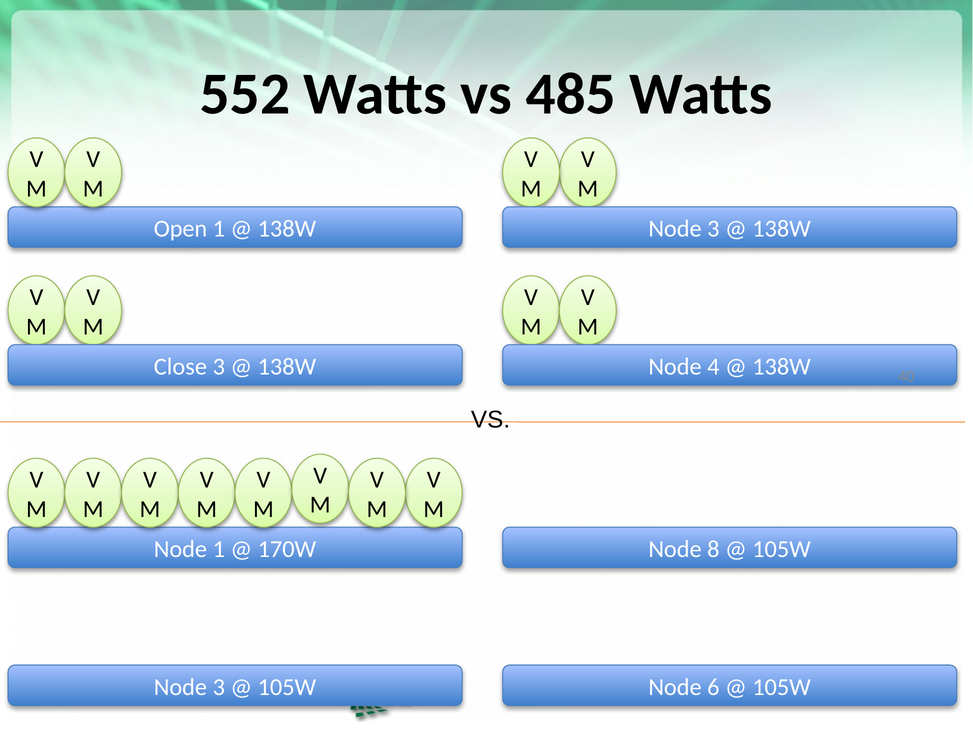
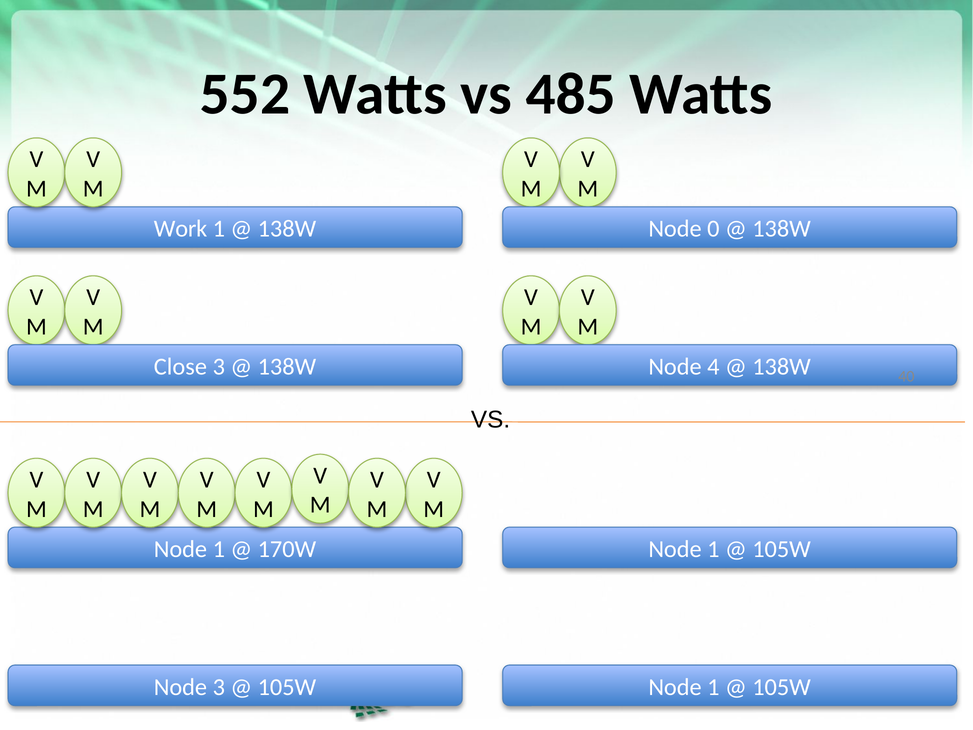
Open: Open -> Work
3 at (713, 229): 3 -> 0
8 at (713, 549): 8 -> 1
105W Node 6: 6 -> 1
